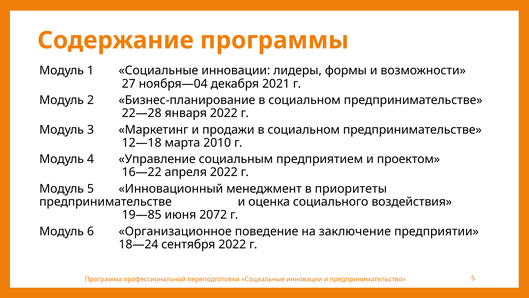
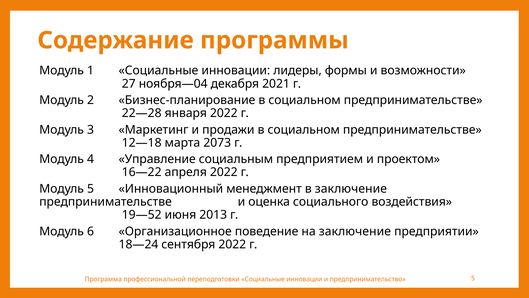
2010: 2010 -> 2073
в приоритеты: приоритеты -> заключение
19―85: 19―85 -> 19―52
2072: 2072 -> 2013
